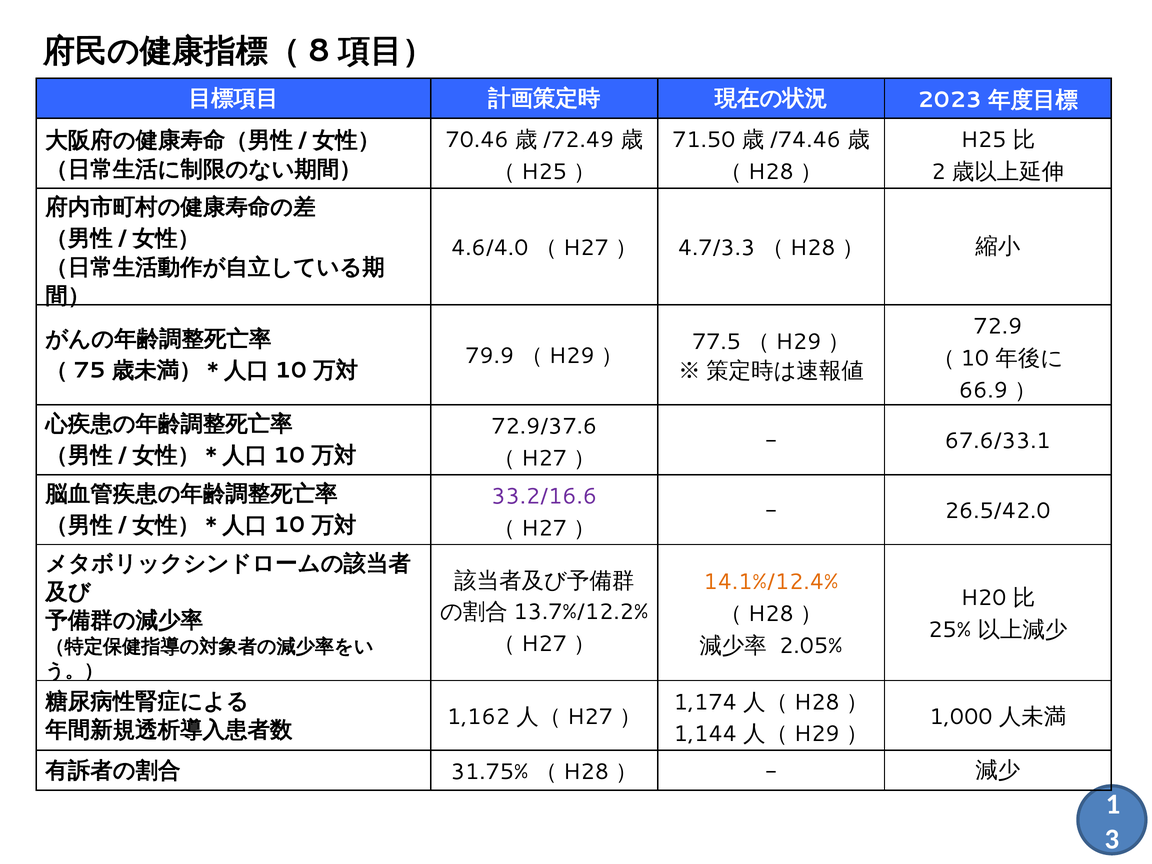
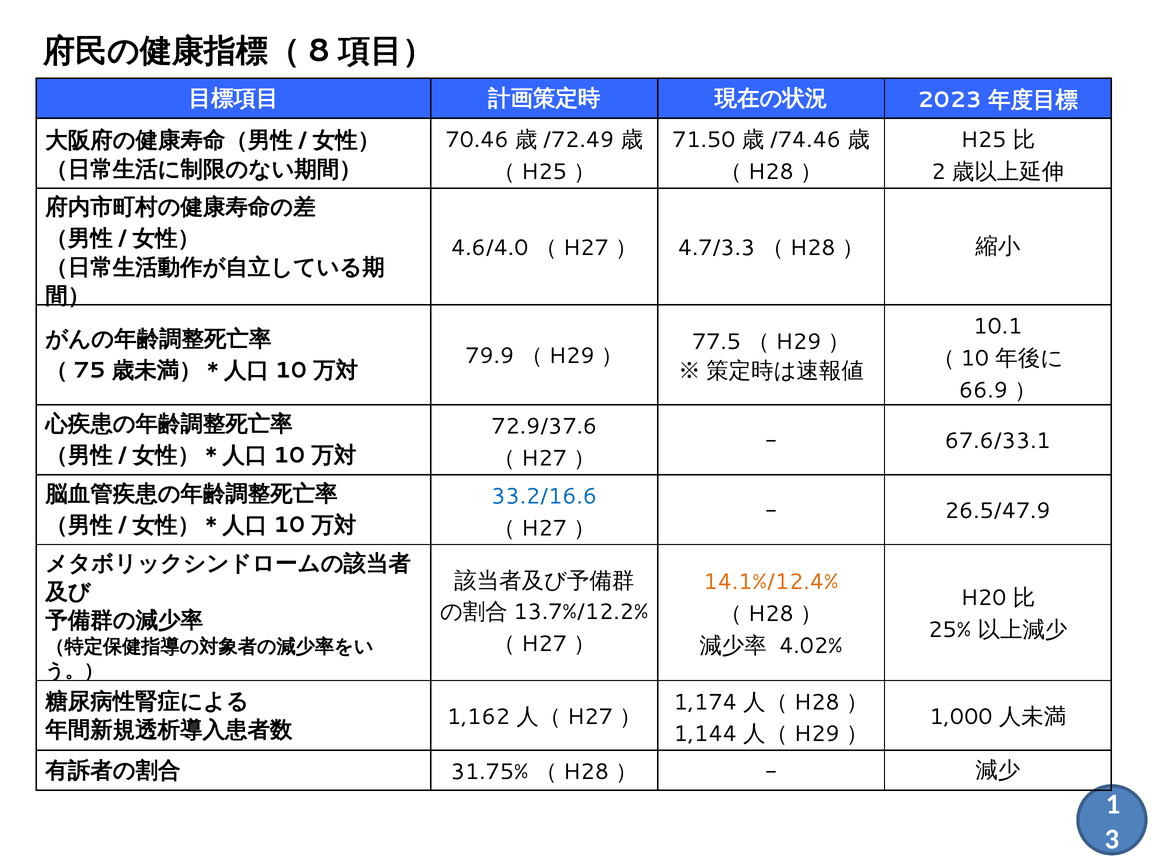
72.9: 72.9 -> 10.1
33.2/16.6 colour: purple -> blue
26.5/42.0: 26.5/42.0 -> 26.5/47.9
2.05%: 2.05% -> 4.02%
